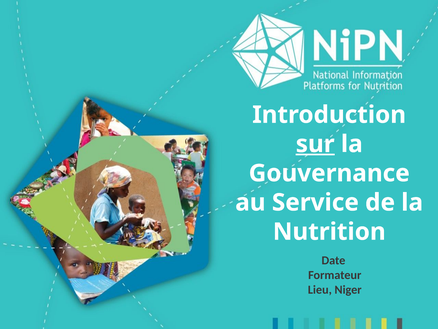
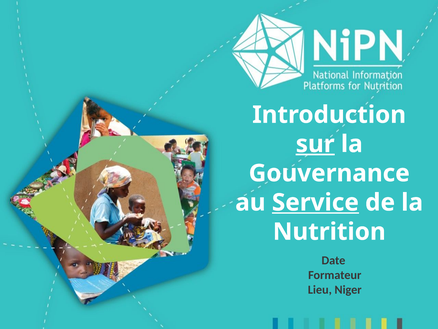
Service underline: none -> present
